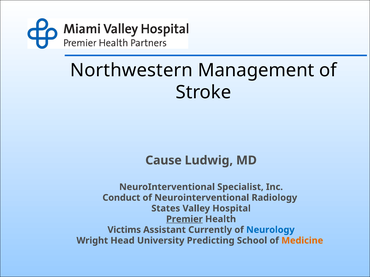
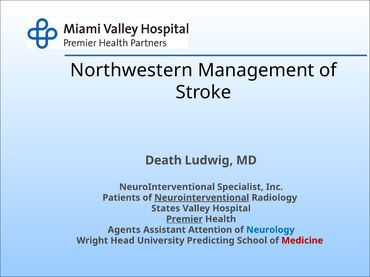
Cause: Cause -> Death
Conduct: Conduct -> Patients
Neurointerventional at (202, 198) underline: none -> present
Victims: Victims -> Agents
Currently: Currently -> Attention
Medicine colour: orange -> red
